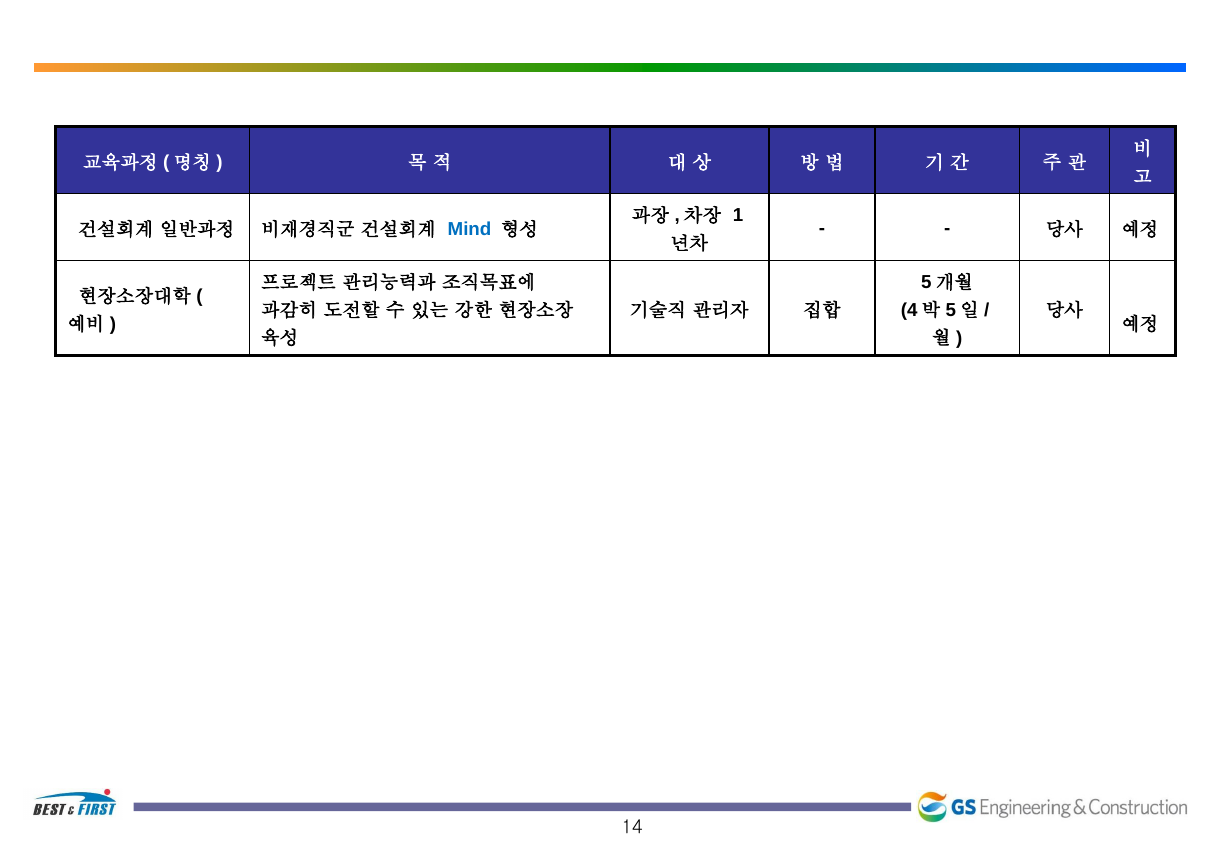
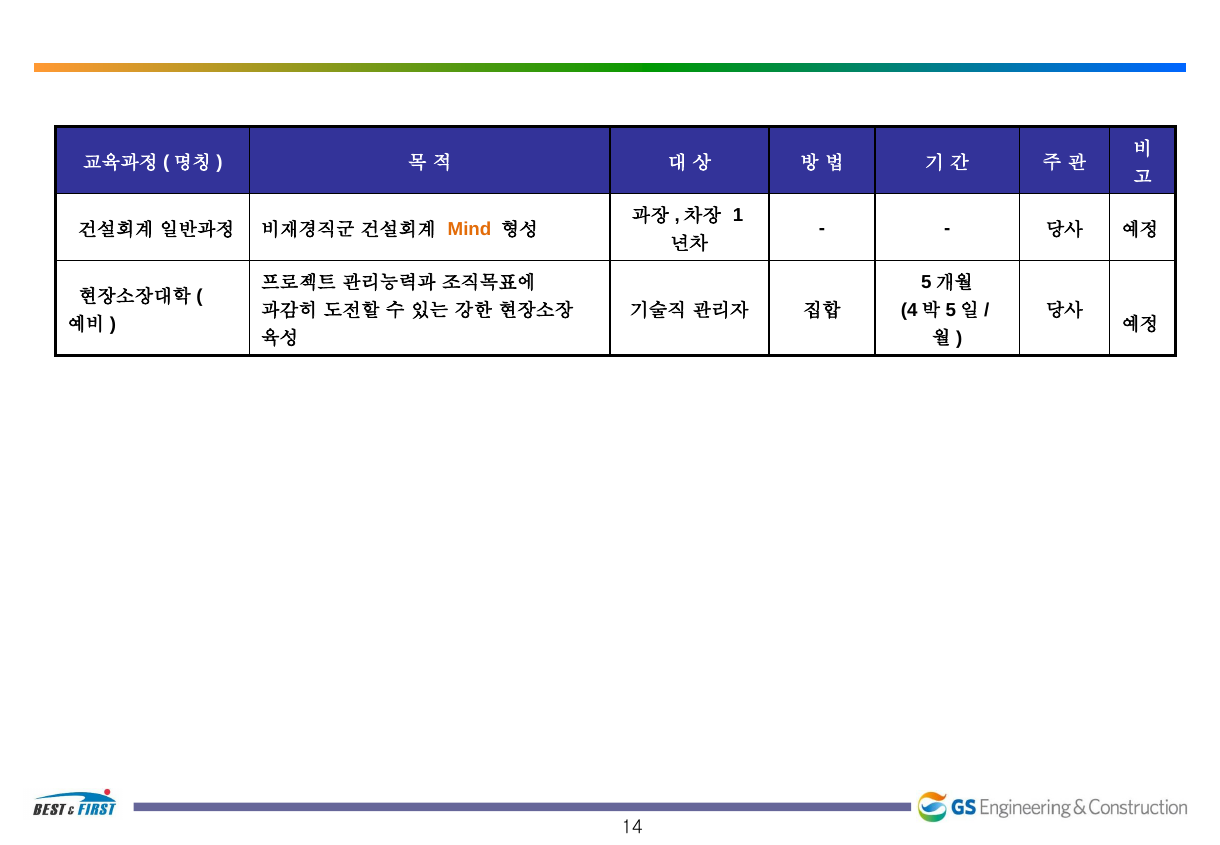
Mind colour: blue -> orange
